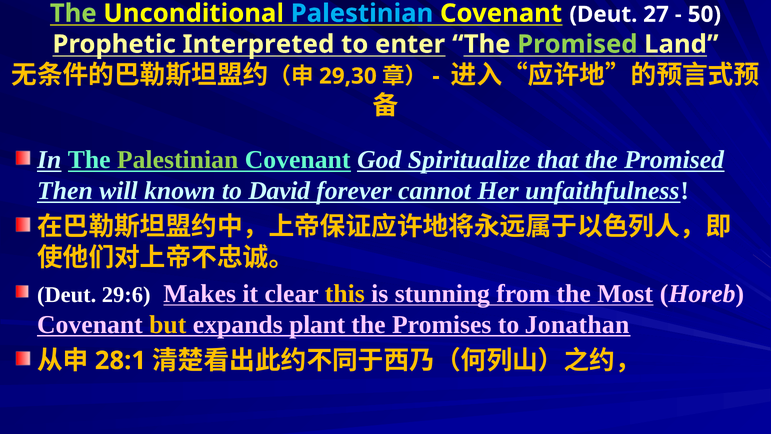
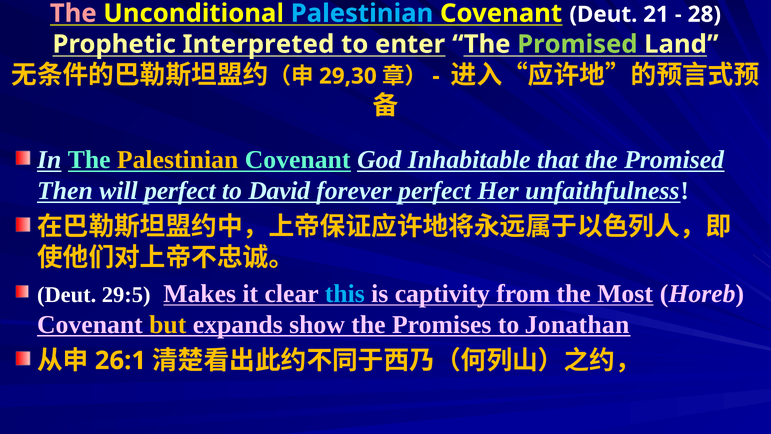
The at (73, 13) colour: light green -> pink
27: 27 -> 21
50: 50 -> 28
Palestinian at (178, 160) colour: light green -> yellow
Spiritualize: Spiritualize -> Inhabitable
will known: known -> perfect
forever cannot: cannot -> perfect
29:6: 29:6 -> 29:5
this colour: yellow -> light blue
stunning: stunning -> captivity
plant: plant -> show
28:1: 28:1 -> 26:1
